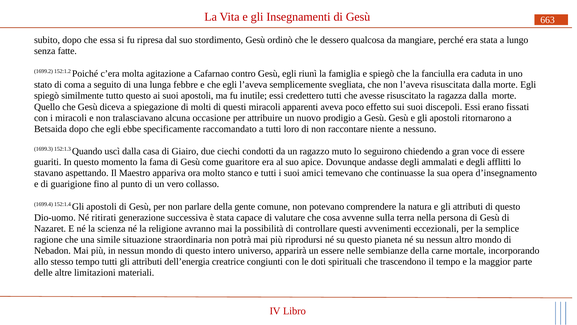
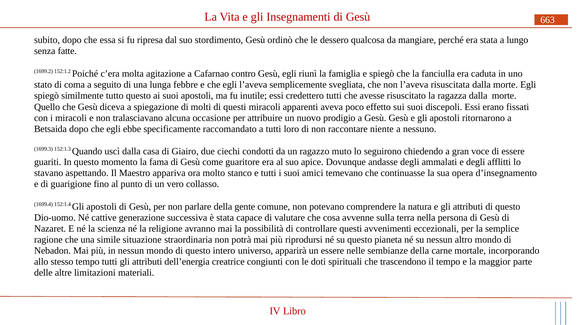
ritirati: ritirati -> cattive
